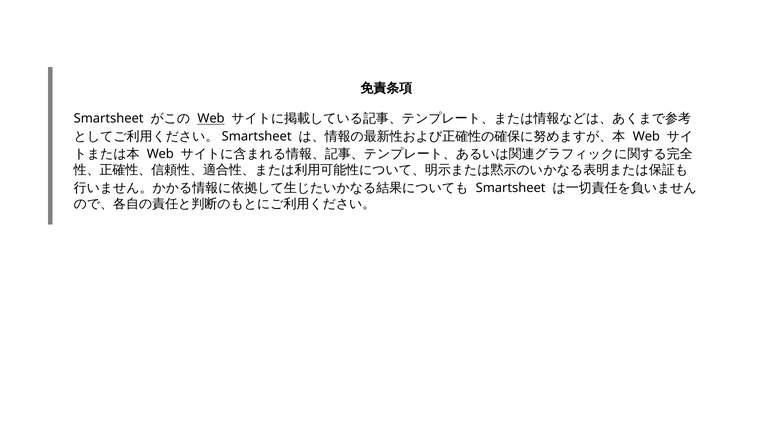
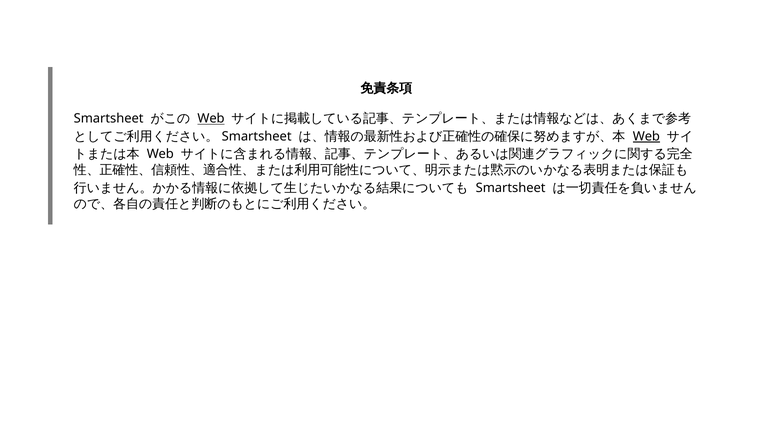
Web at (646, 136) underline: none -> present
